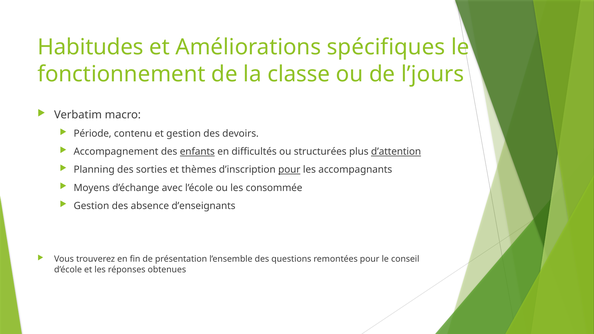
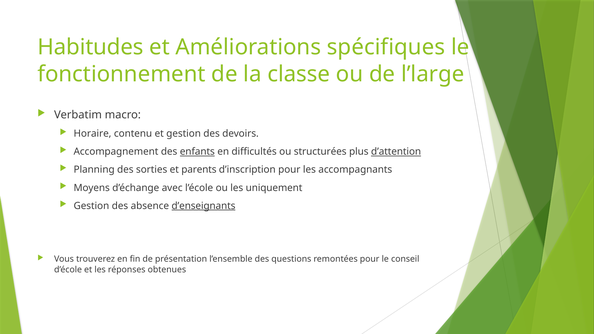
l’jours: l’jours -> l’large
Période: Période -> Horaire
thèmes: thèmes -> parents
pour at (289, 170) underline: present -> none
consommée: consommée -> uniquement
d’enseignants underline: none -> present
